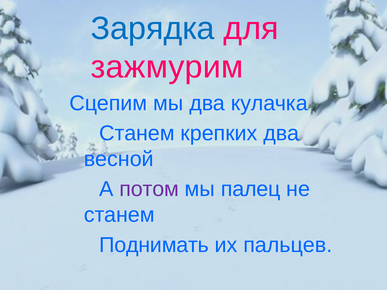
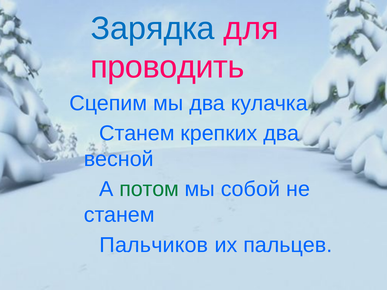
зажмурим: зажмурим -> проводить
потом colour: purple -> green
палец: палец -> собой
Поднимать: Поднимать -> Пальчиков
